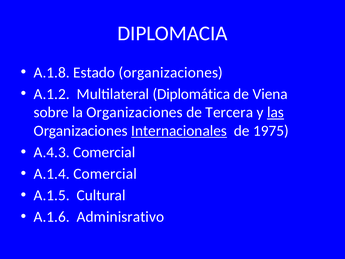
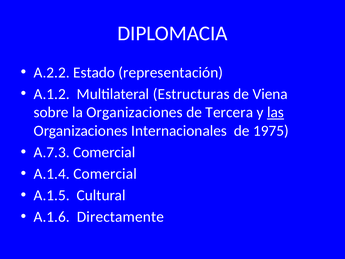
A.1.8: A.1.8 -> A.2.2
Estado organizaciones: organizaciones -> representación
Diplomática: Diplomática -> Estructuras
Internacionales underline: present -> none
A.4.3: A.4.3 -> A.7.3
Adminisrativo: Adminisrativo -> Directamente
